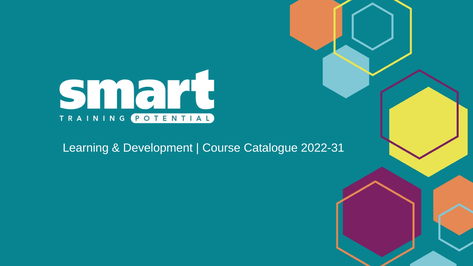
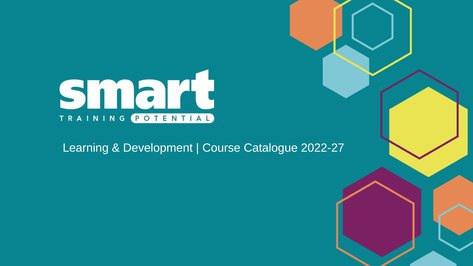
2022-31: 2022-31 -> 2022-27
